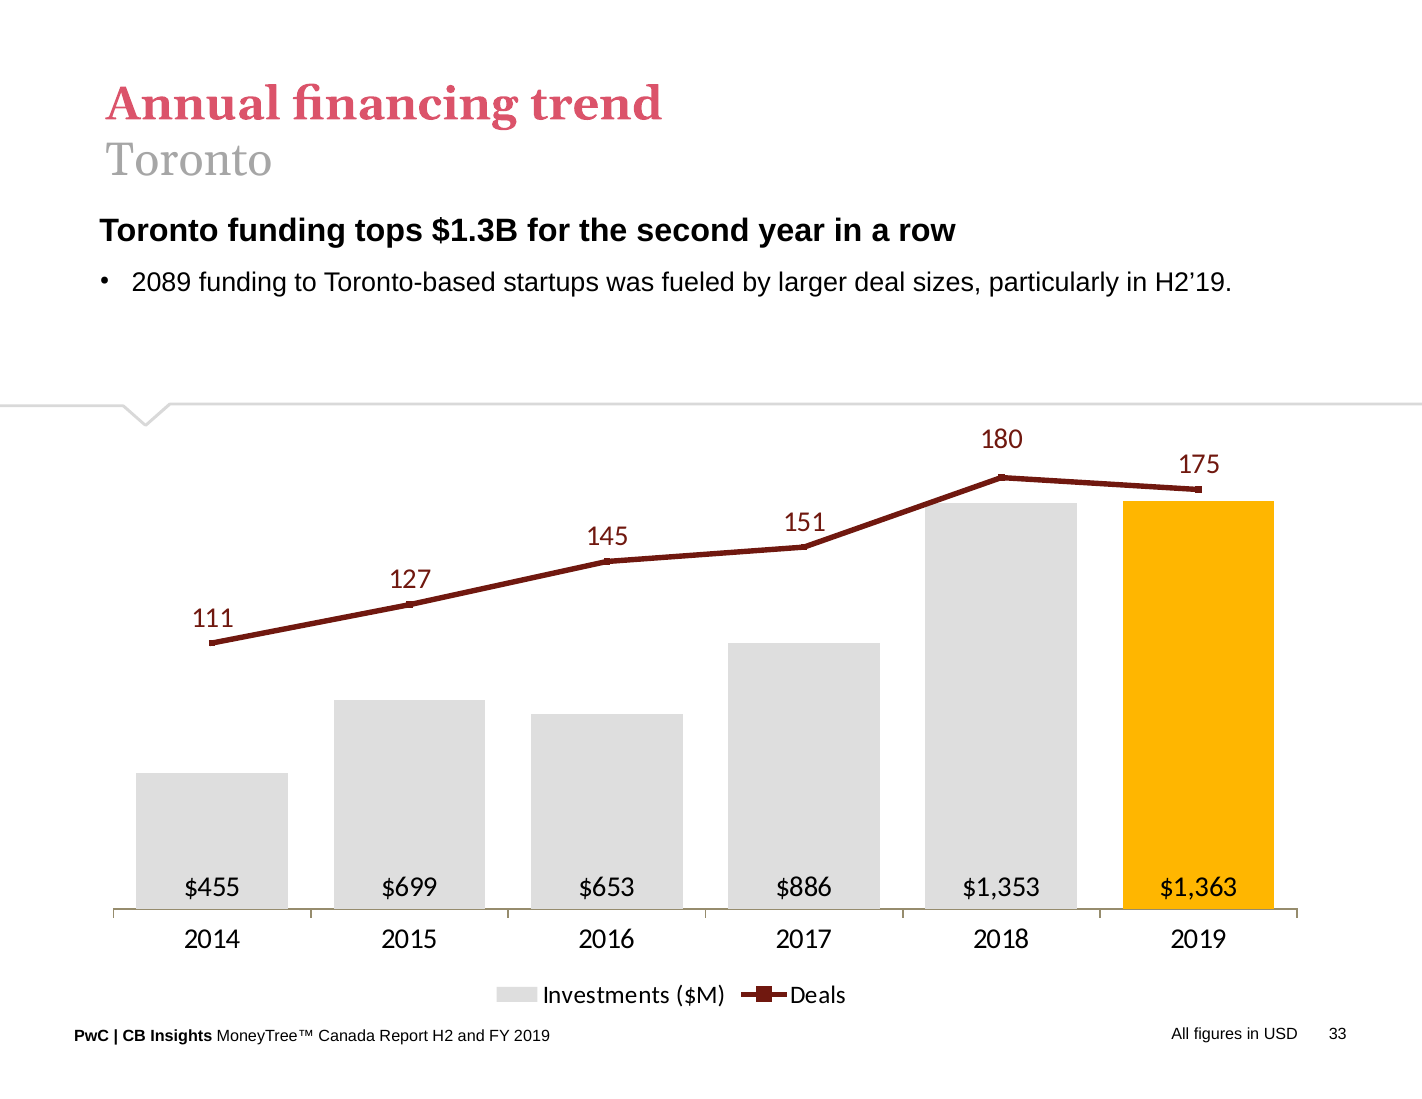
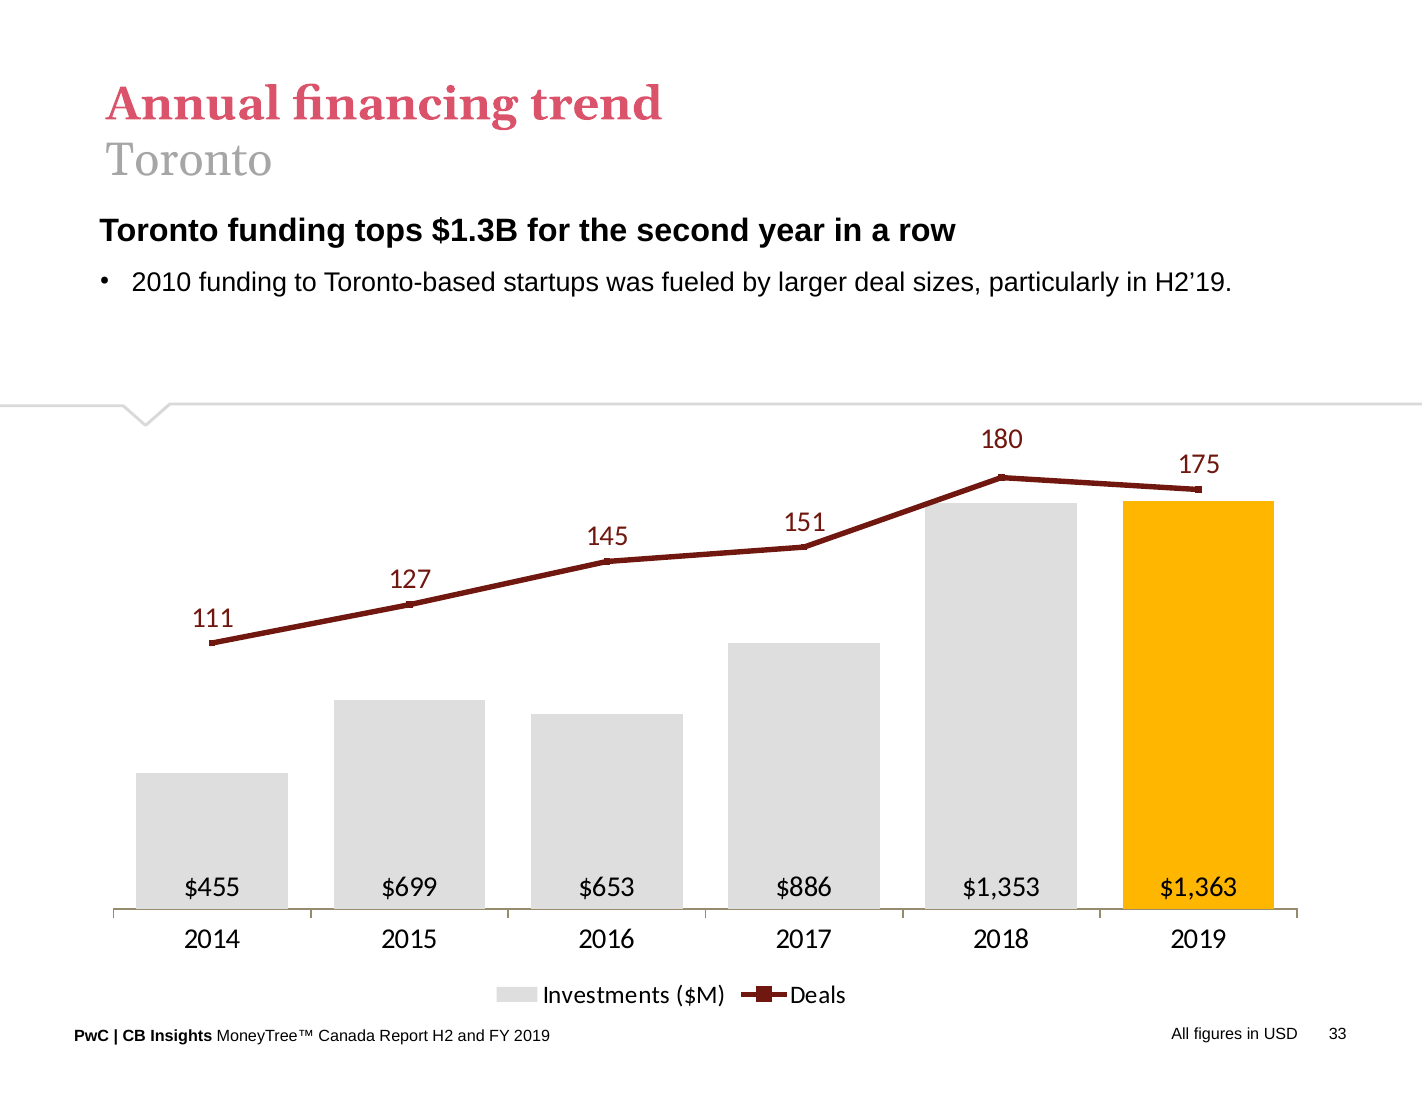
2089: 2089 -> 2010
